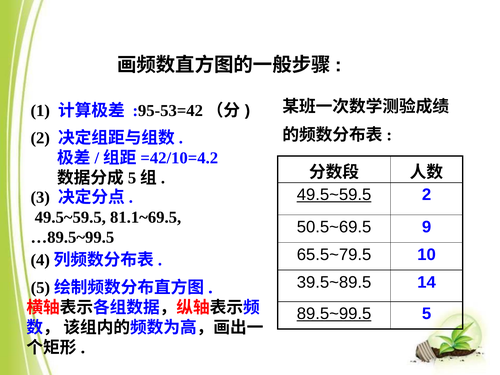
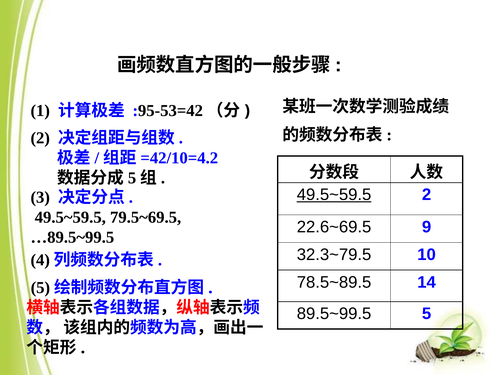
81.1~69.5: 81.1~69.5 -> 79.5~69.5
50.5~69.5: 50.5~69.5 -> 22.6~69.5
65.5~79.5: 65.5~79.5 -> 32.3~79.5
39.5~89.5: 39.5~89.5 -> 78.5~89.5
89.5~99.5 underline: present -> none
